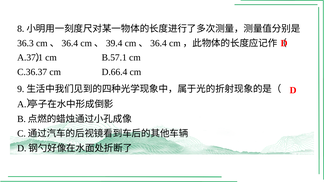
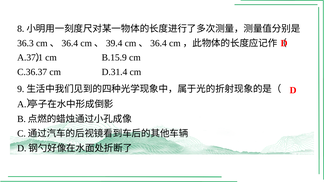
B.57.1: B.57.1 -> B.15.9
D.66.4: D.66.4 -> D.31.4
